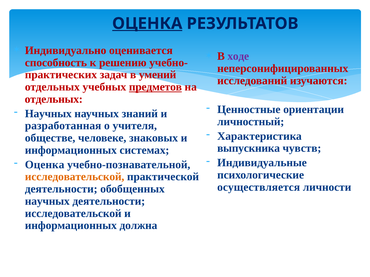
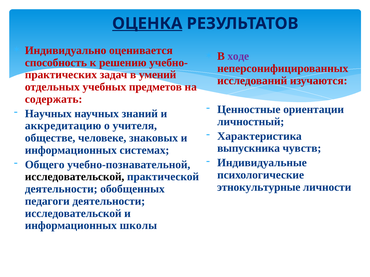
предметов underline: present -> none
отдельных at (54, 99): отдельных -> содержать
разработанная: разработанная -> аккредитацию
Оценка at (45, 165): Оценка -> Общего
исследовательской at (75, 177) colour: orange -> black
осуществляется: осуществляется -> этнокультурные
научных at (47, 201): научных -> педагоги
должна: должна -> школы
